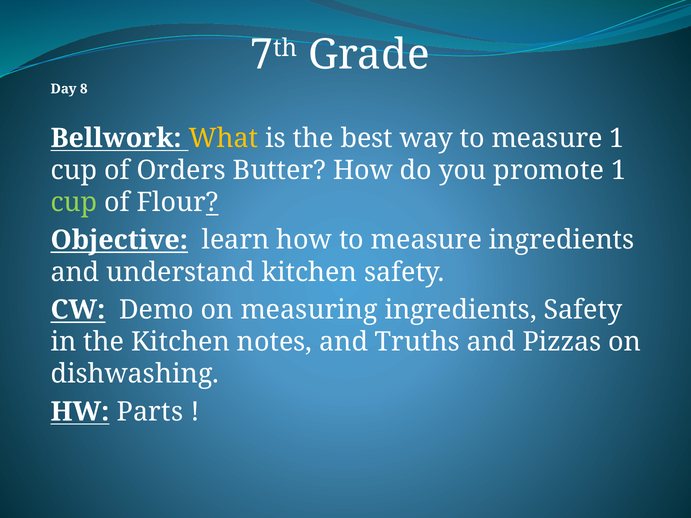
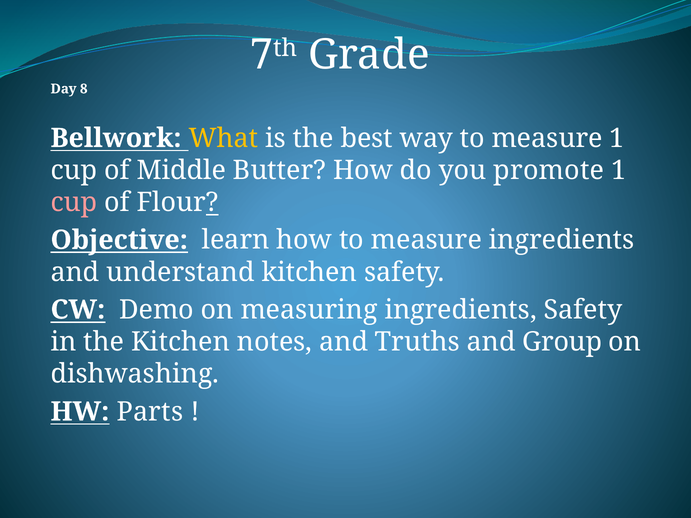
Orders: Orders -> Middle
cup at (74, 203) colour: light green -> pink
Pizzas: Pizzas -> Group
